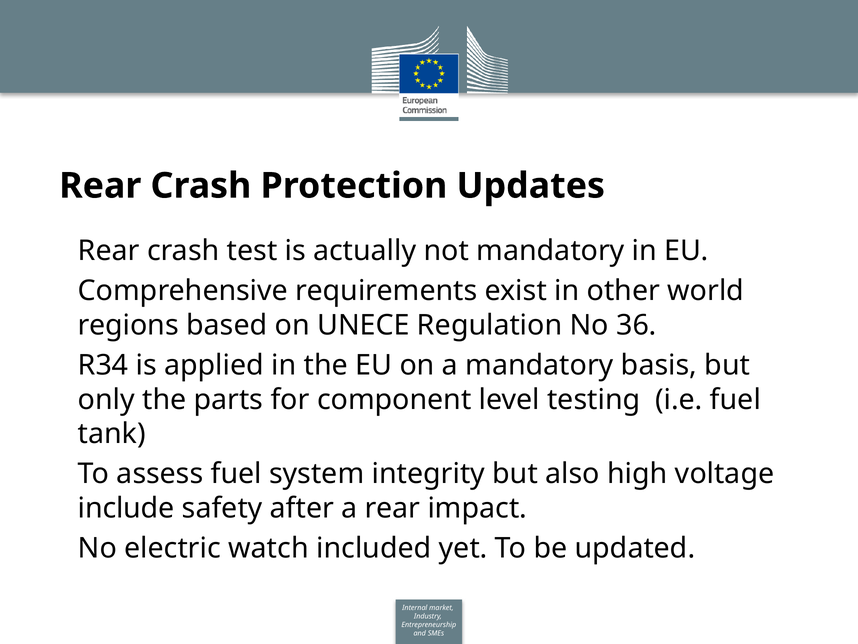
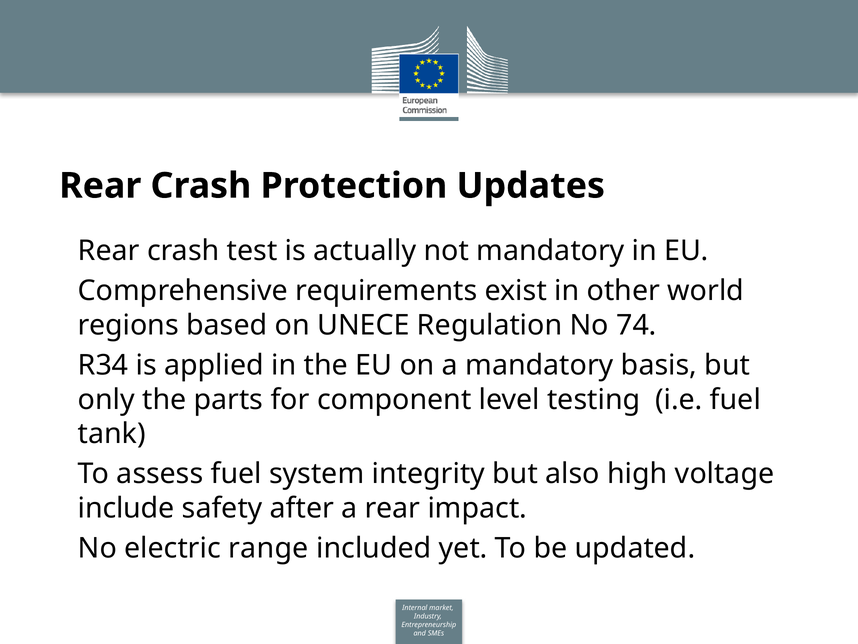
36: 36 -> 74
watch: watch -> range
